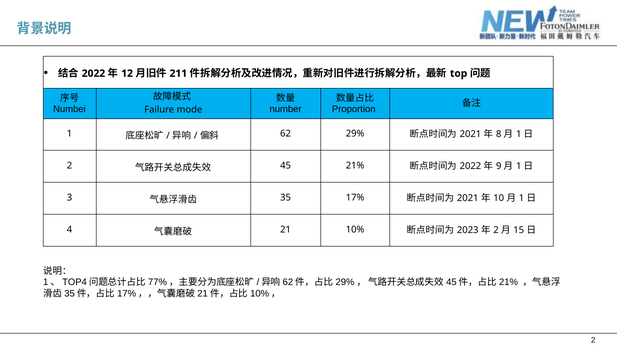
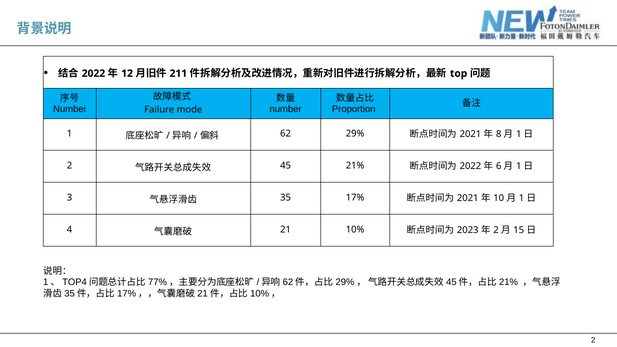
9: 9 -> 6
